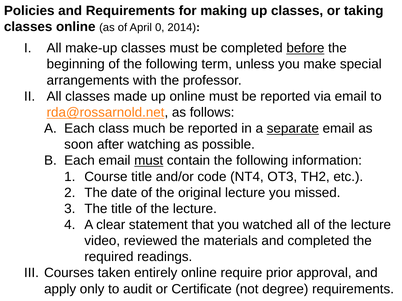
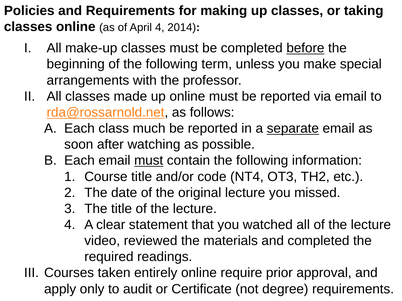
April 0: 0 -> 4
